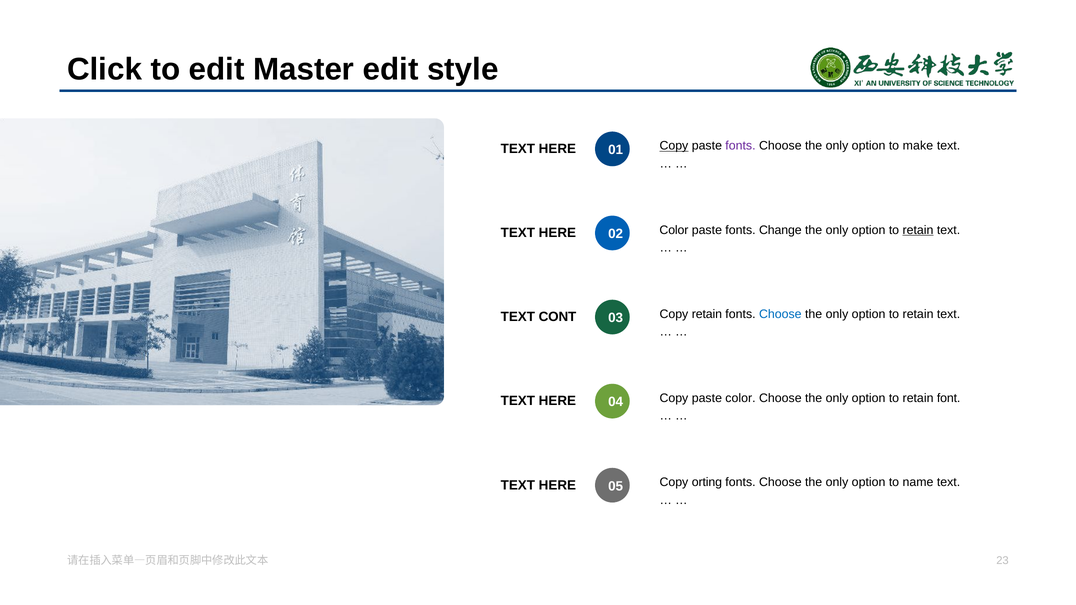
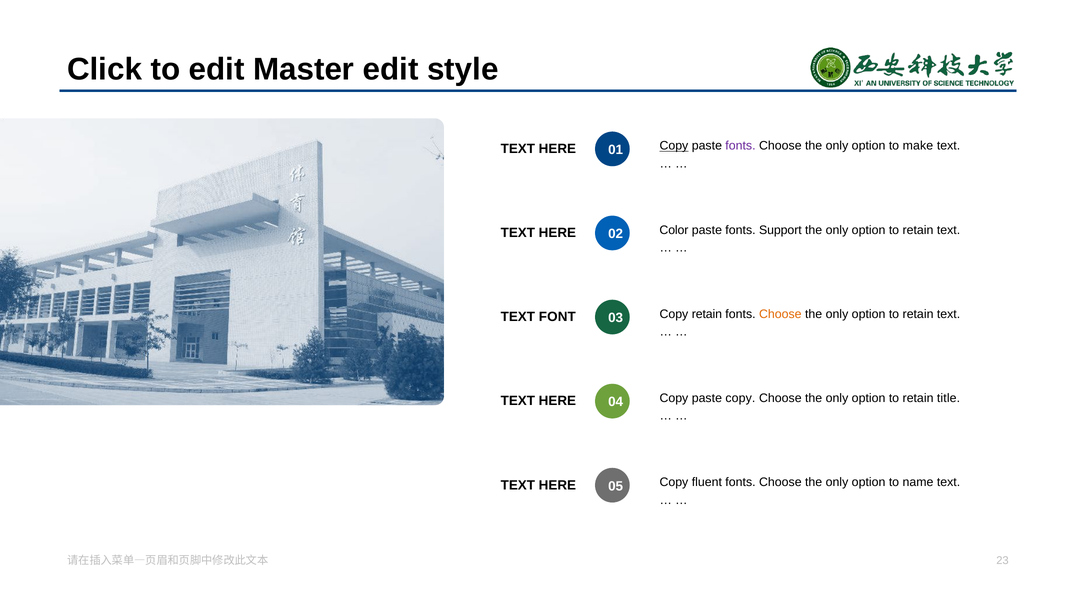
Change: Change -> Support
retain at (918, 230) underline: present -> none
CONT: CONT -> FONT
Choose at (780, 314) colour: blue -> orange
paste color: color -> copy
font: font -> title
orting: orting -> fluent
